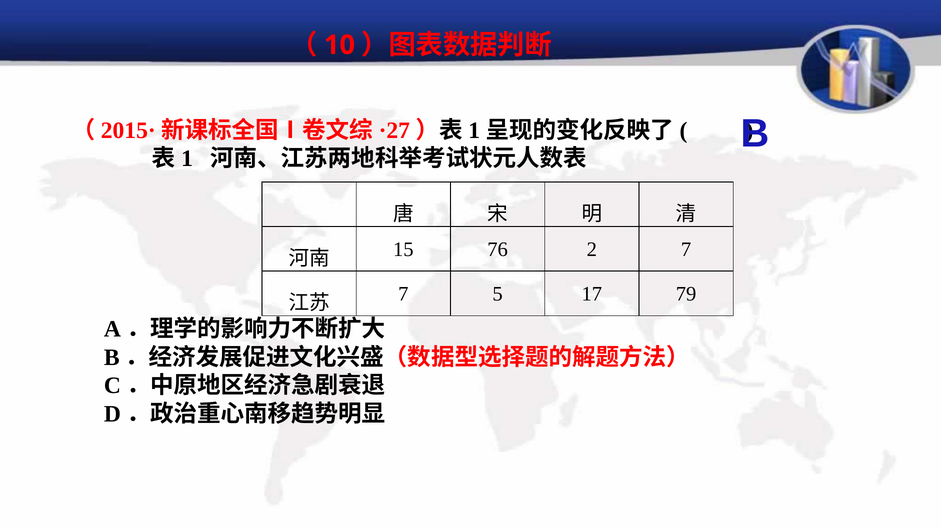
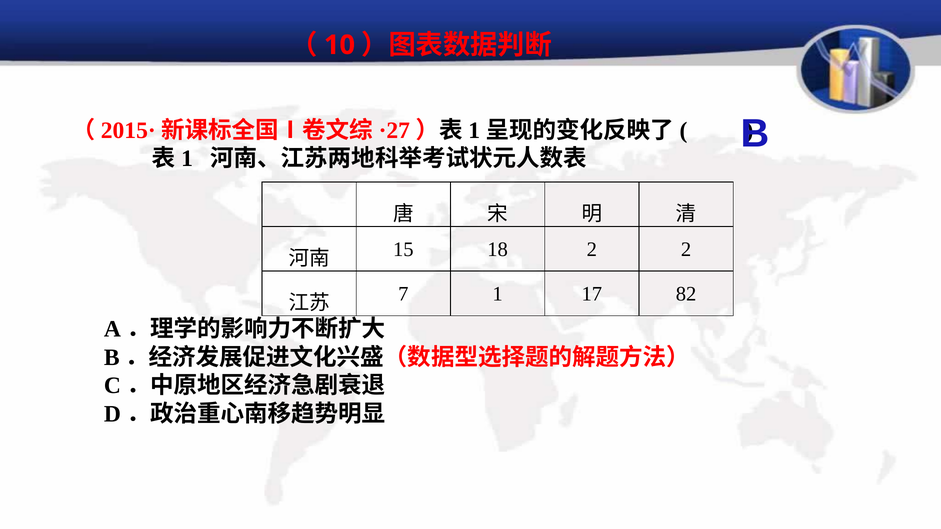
76: 76 -> 18
2 7: 7 -> 2
5: 5 -> 1
79: 79 -> 82
